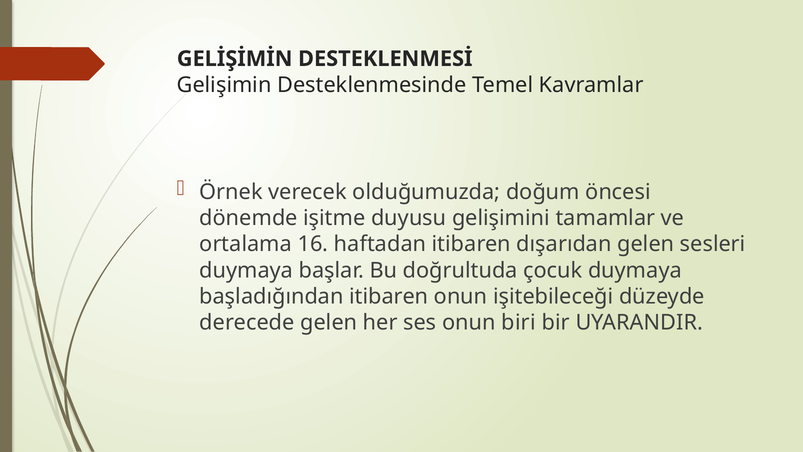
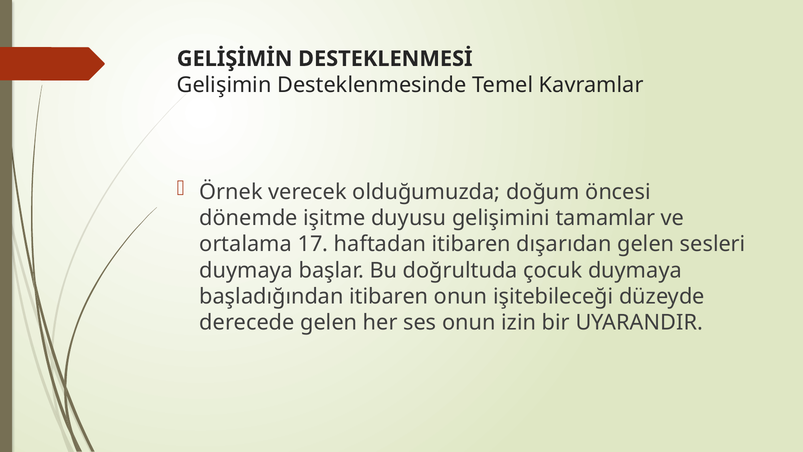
16: 16 -> 17
biri: biri -> izin
